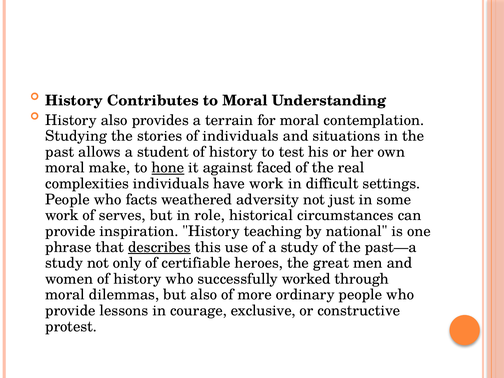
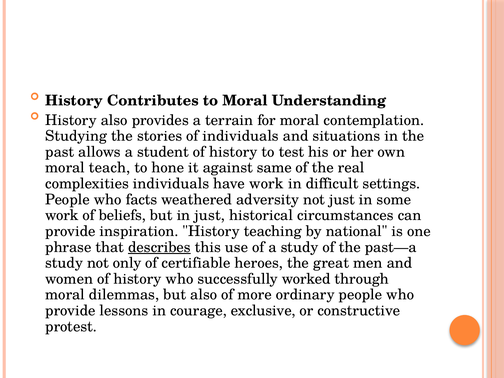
make: make -> teach
hone underline: present -> none
faced: faced -> same
serves: serves -> beliefs
in role: role -> just
